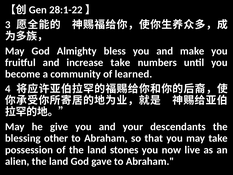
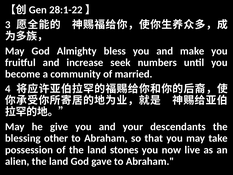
increase take: take -> seek
learned: learned -> married
